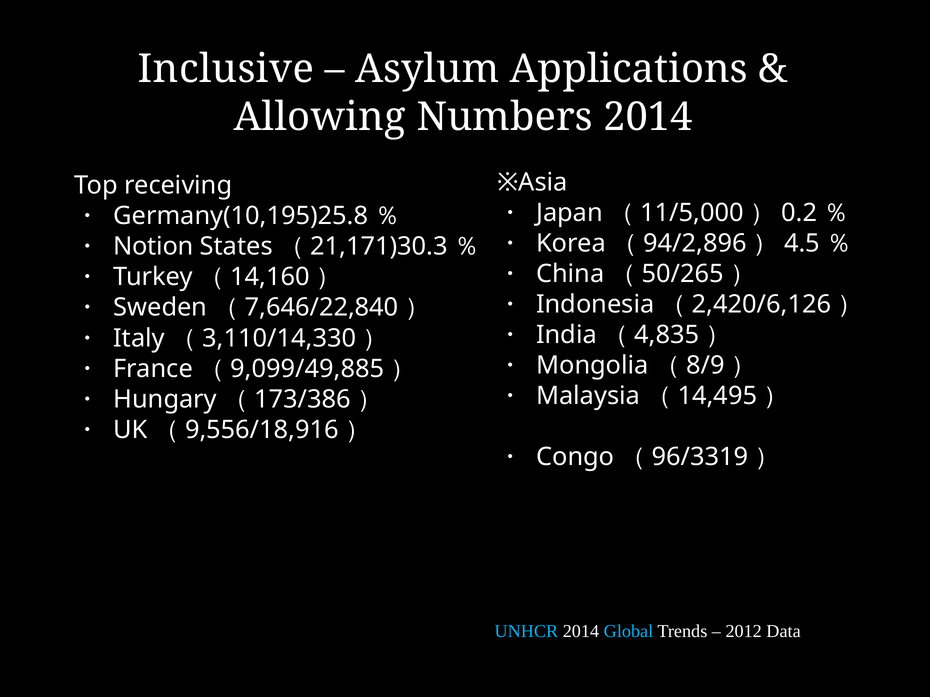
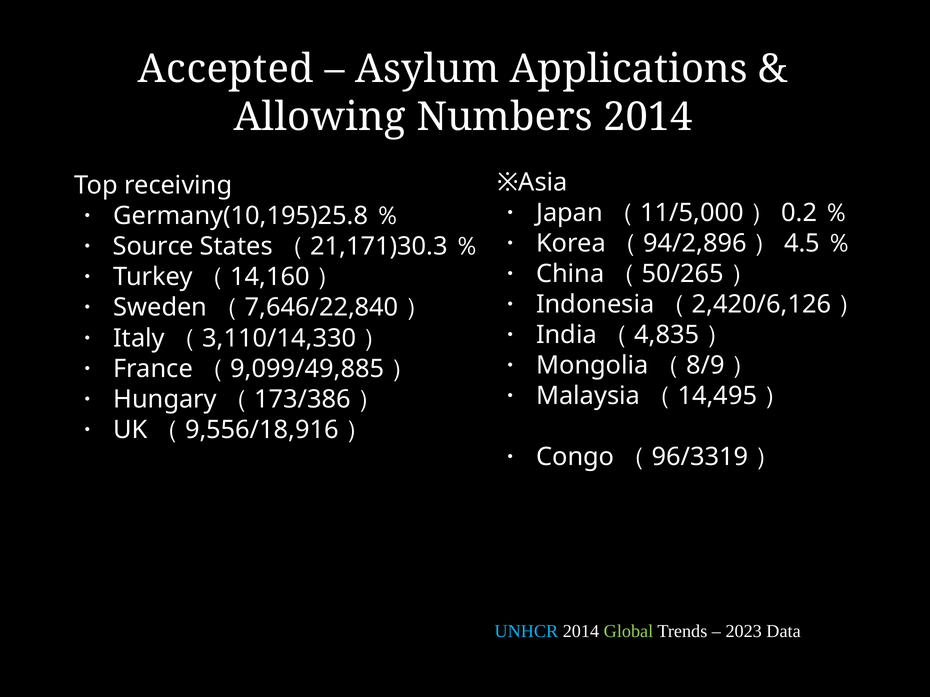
Inclusive: Inclusive -> Accepted
Notion: Notion -> Source
Global colour: light blue -> light green
2012: 2012 -> 2023
